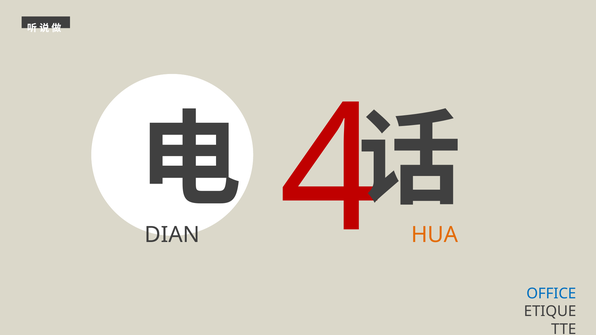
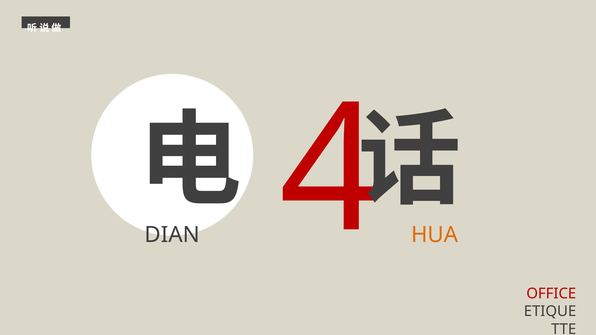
OFFICE colour: blue -> red
